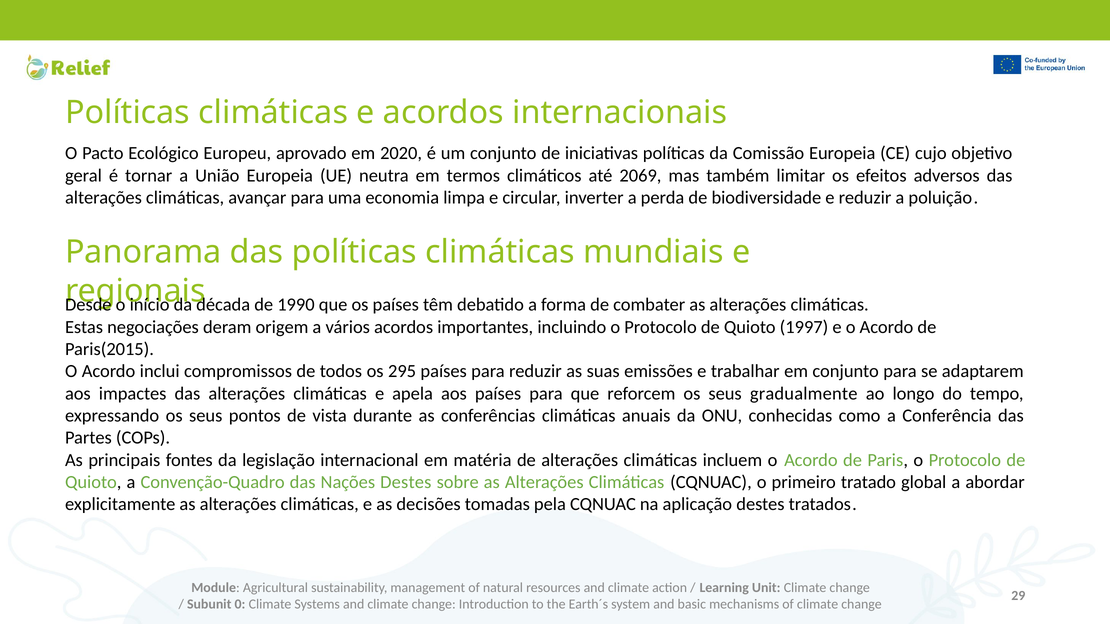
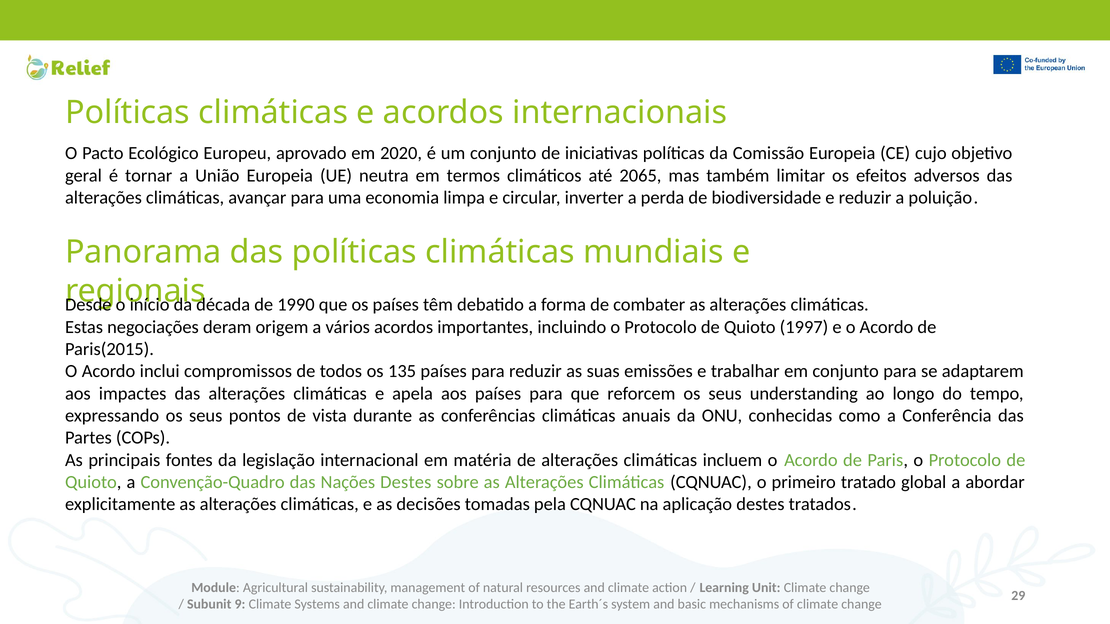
2069: 2069 -> 2065
295: 295 -> 135
gradualmente: gradualmente -> understanding
0: 0 -> 9
